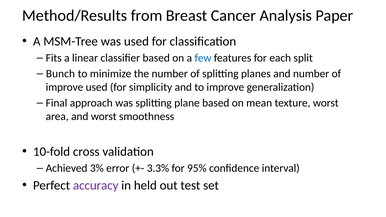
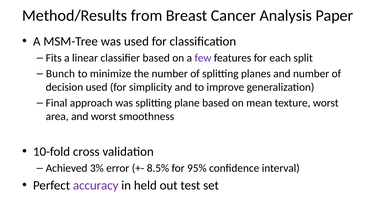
few colour: blue -> purple
improve at (64, 87): improve -> decision
3.3%: 3.3% -> 8.5%
